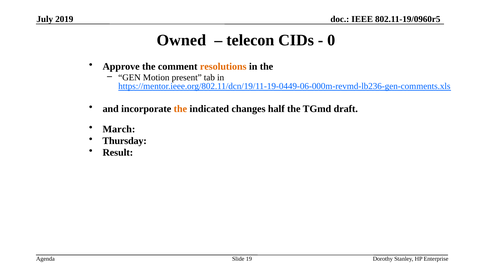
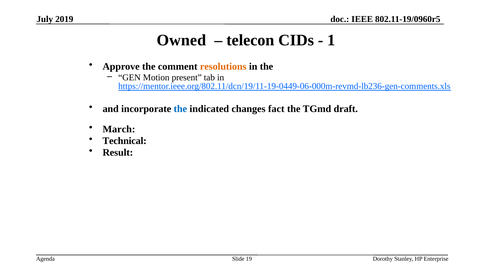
0: 0 -> 1
the at (180, 109) colour: orange -> blue
half: half -> fact
Thursday: Thursday -> Technical
